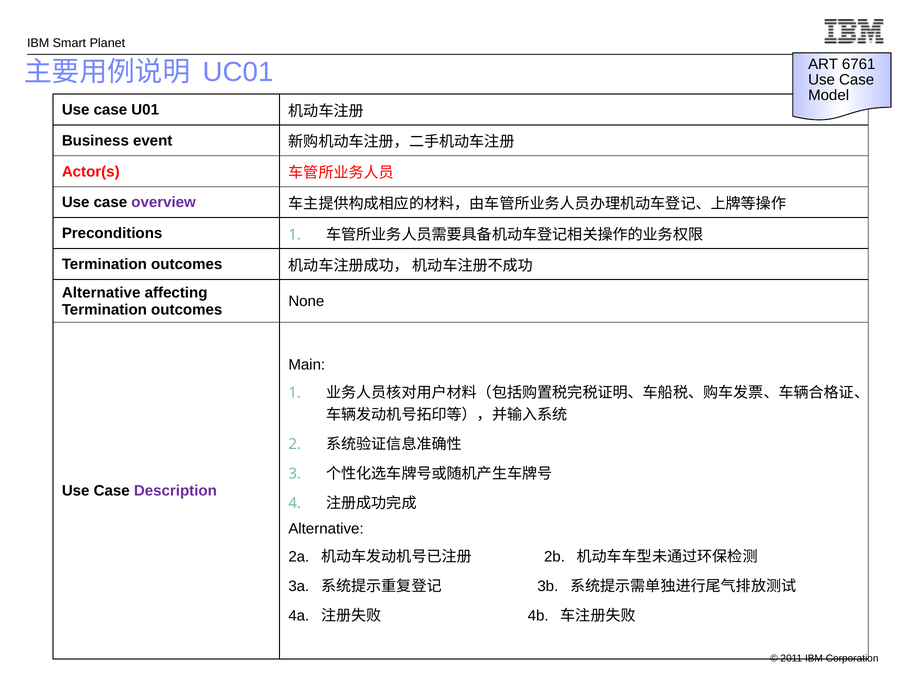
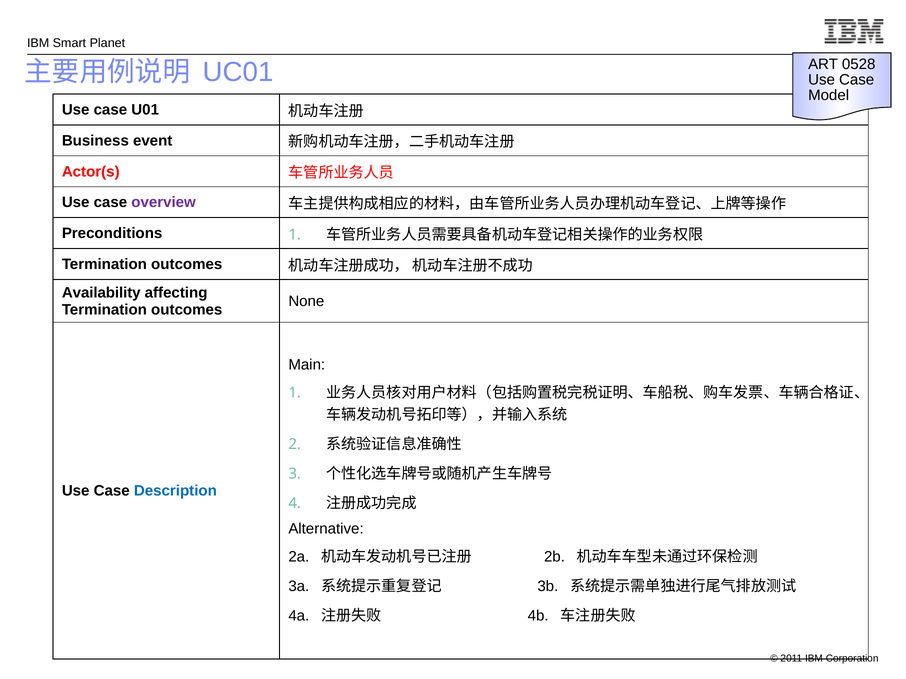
6761: 6761 -> 0528
Alternative at (101, 293): Alternative -> Availability
Description colour: purple -> blue
